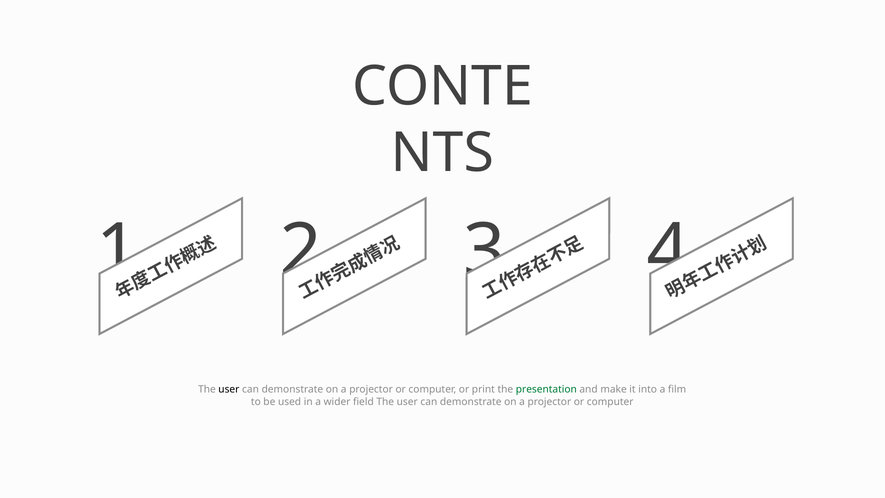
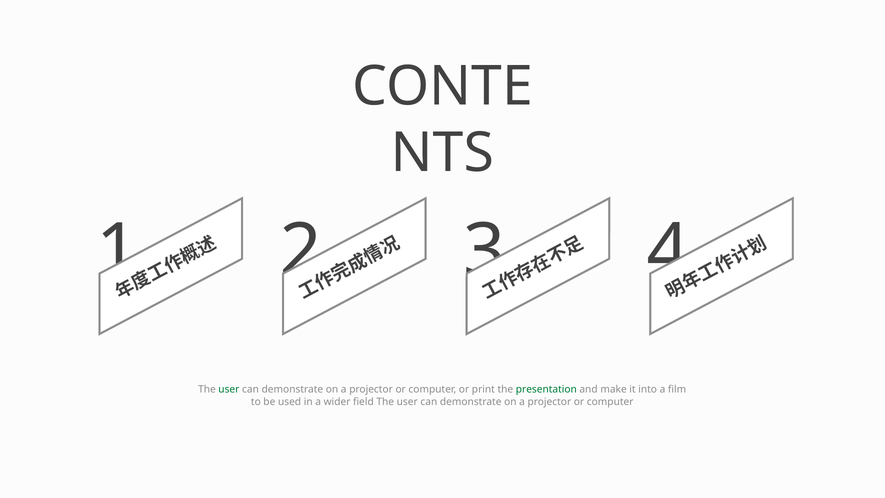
user at (229, 389) colour: black -> green
